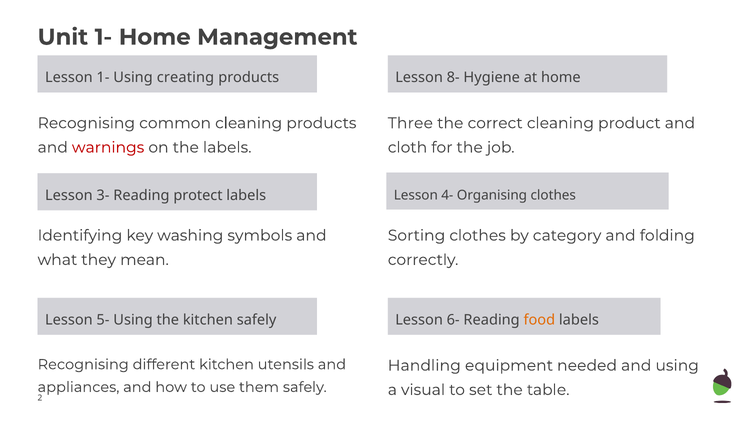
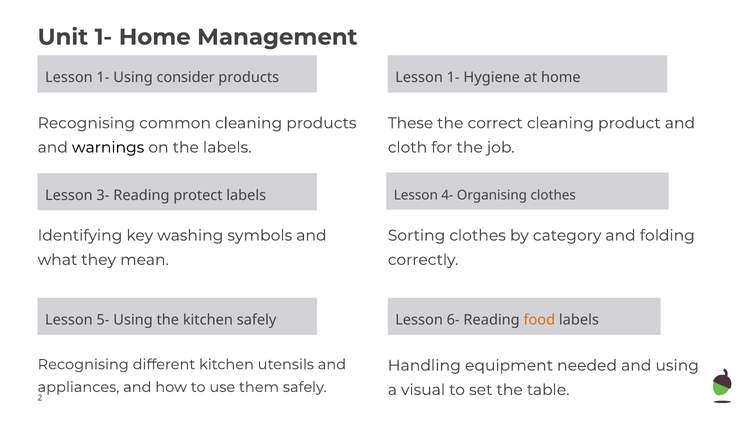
creating: creating -> consider
8- at (453, 78): 8- -> 1-
Three: Three -> These
warnings colour: red -> black
